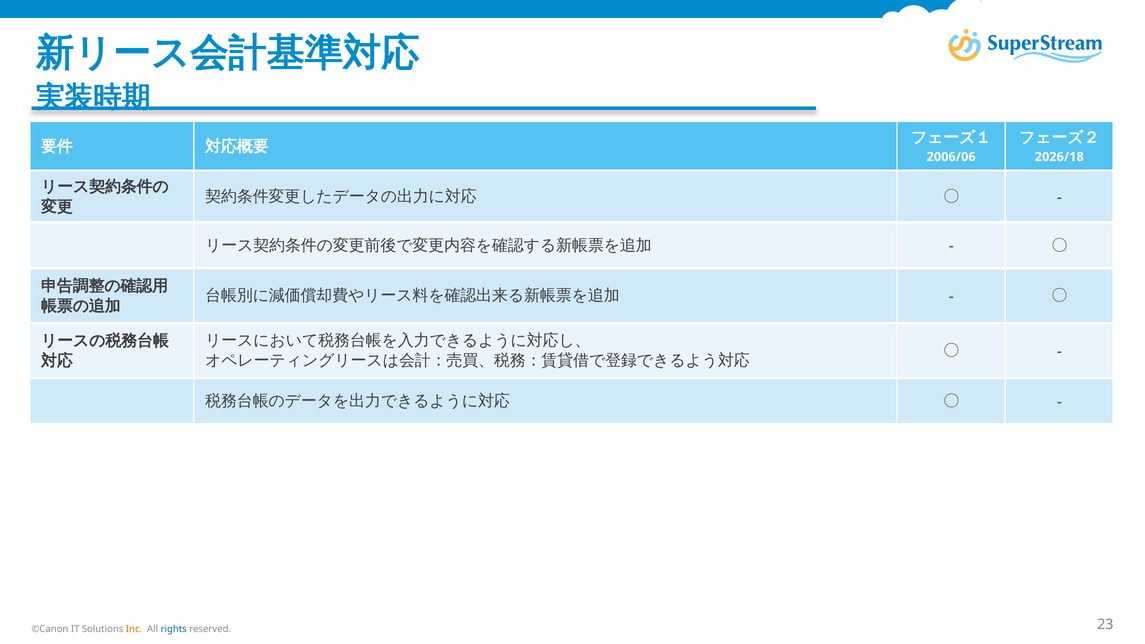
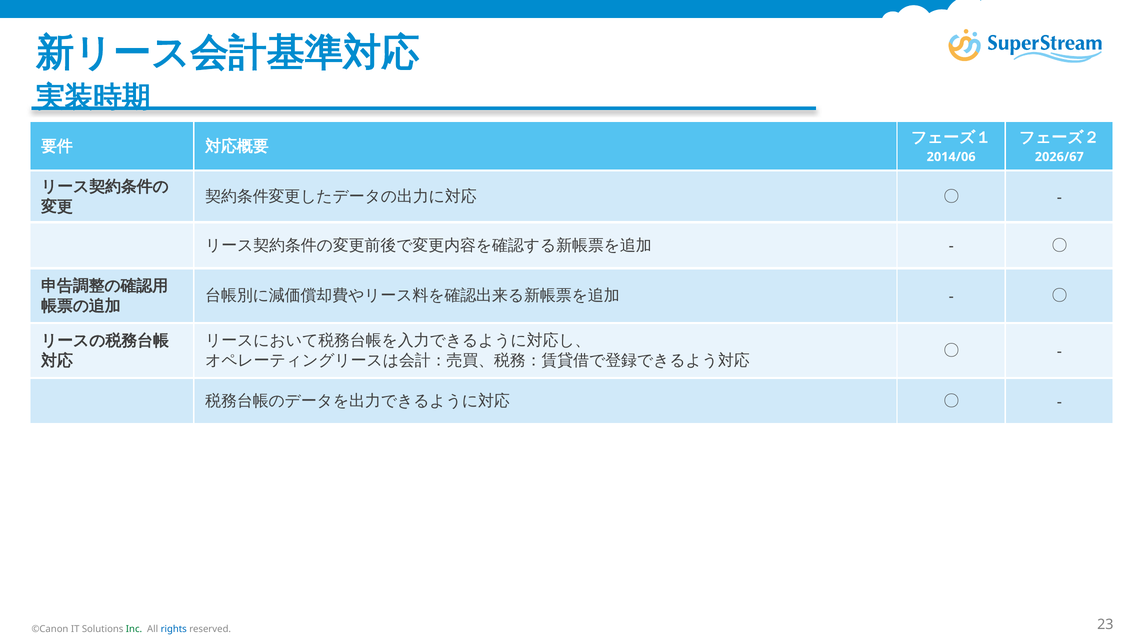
2006/06: 2006/06 -> 2014/06
2026/18: 2026/18 -> 2026/67
Inc colour: orange -> green
